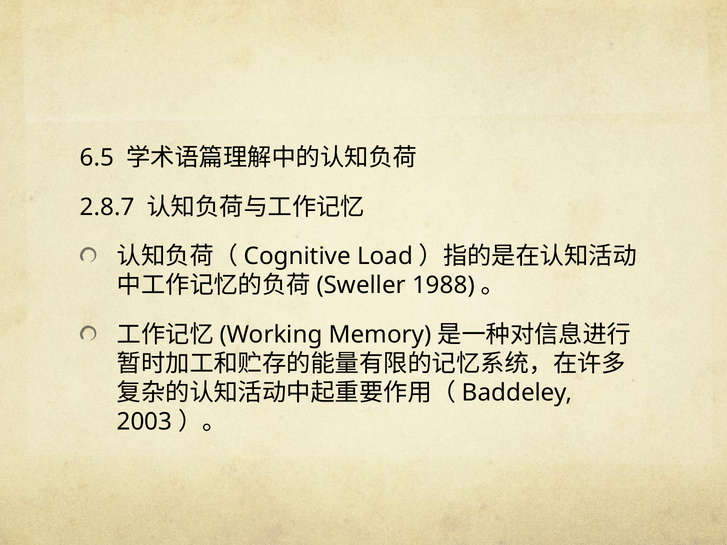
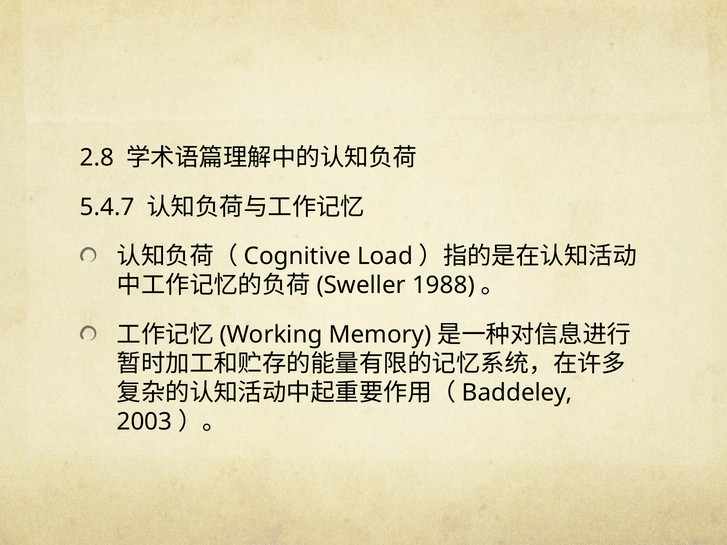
6.5: 6.5 -> 2.8
2.8.7: 2.8.7 -> 5.4.7
